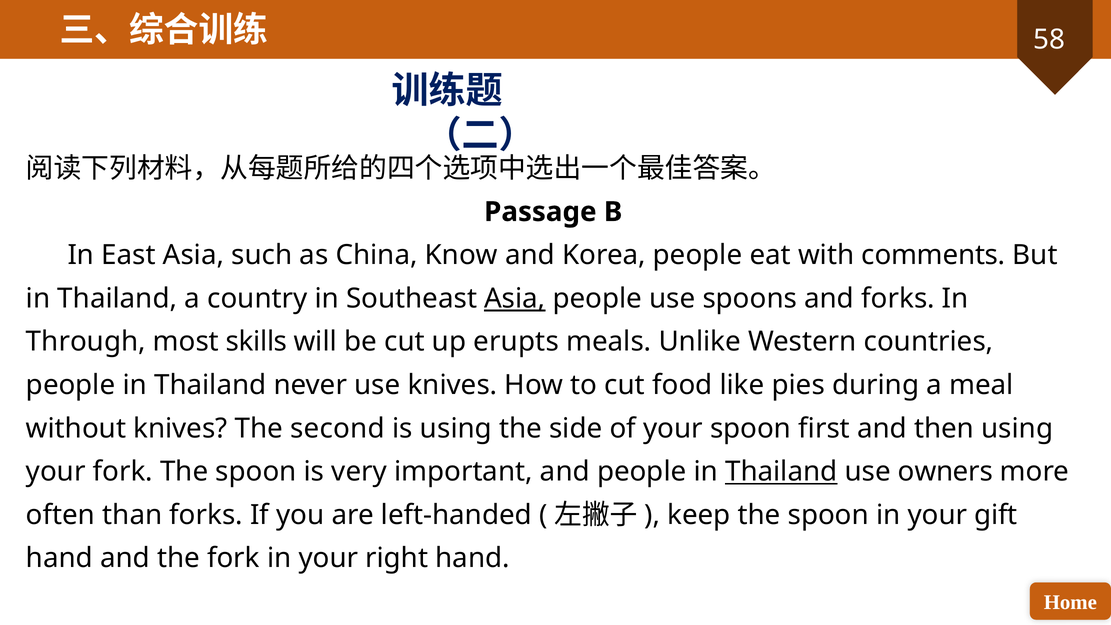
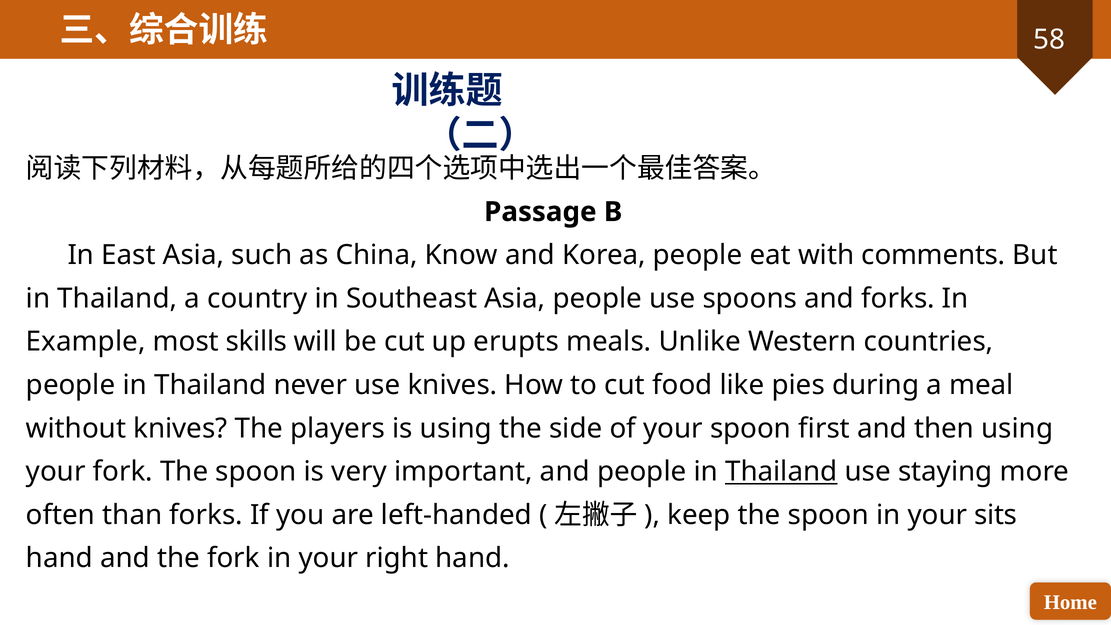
Asia at (515, 298) underline: present -> none
Through: Through -> Example
second: second -> players
owners: owners -> staying
gift: gift -> sits
